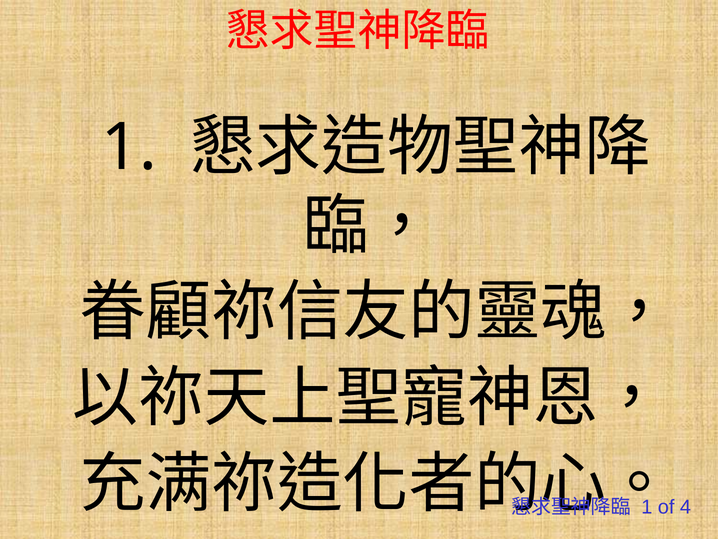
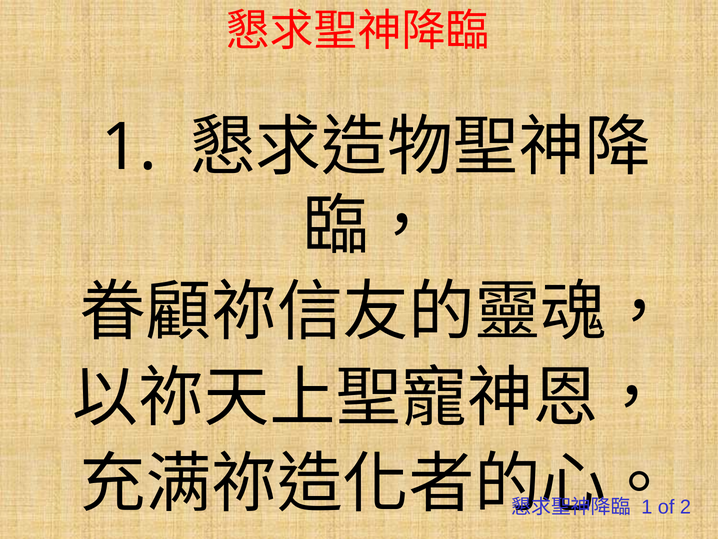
4: 4 -> 2
